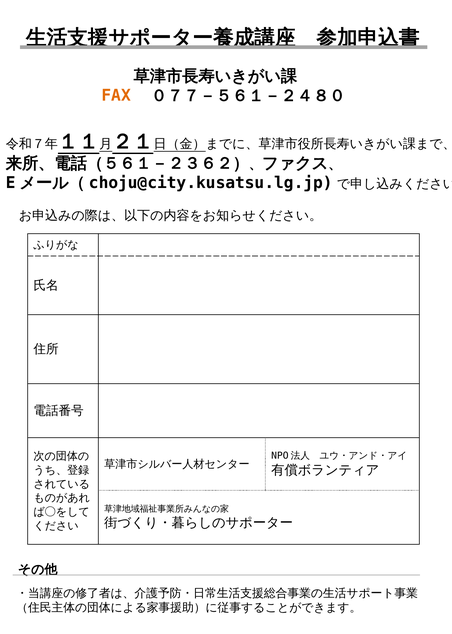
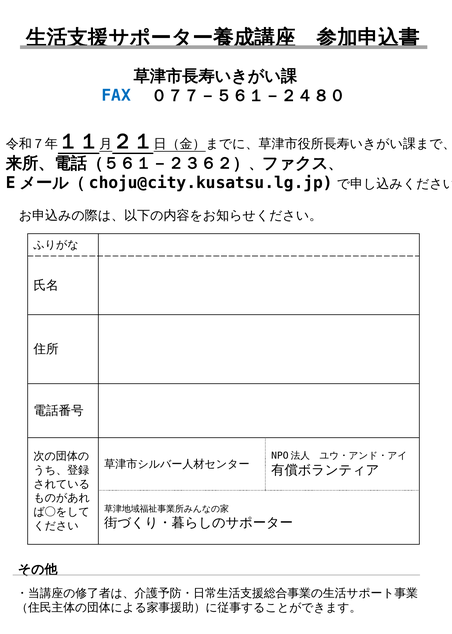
FAX colour: orange -> blue
